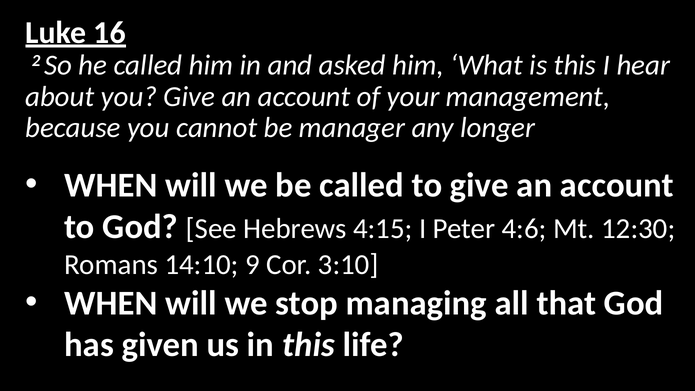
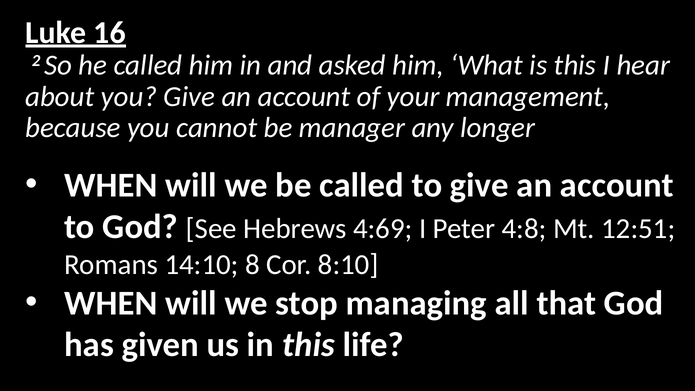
4:15: 4:15 -> 4:69
4:6: 4:6 -> 4:8
12:30: 12:30 -> 12:51
9: 9 -> 8
3:10: 3:10 -> 8:10
